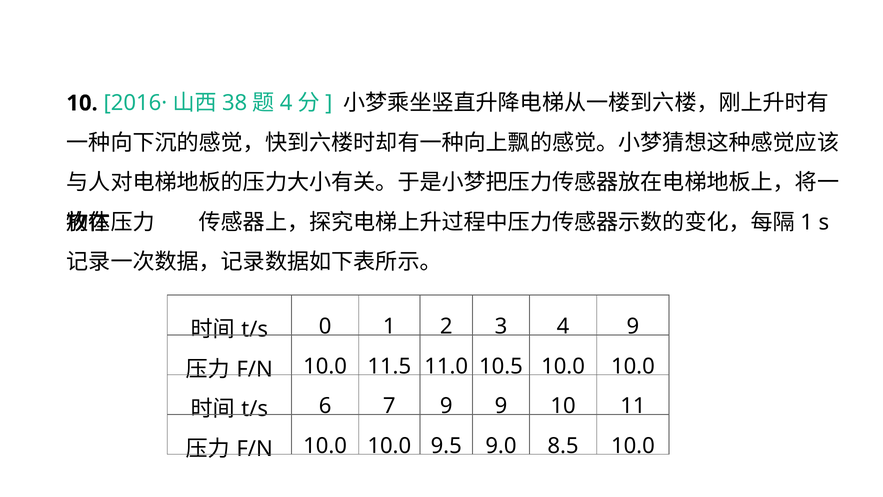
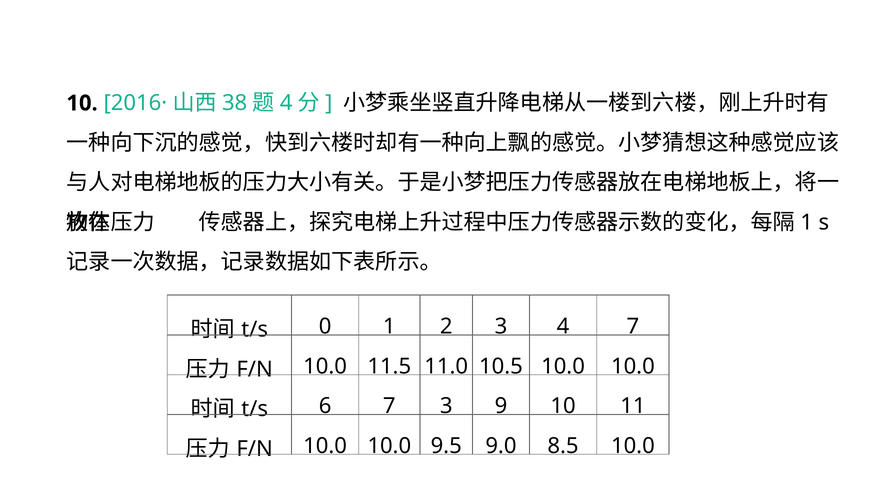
4 9: 9 -> 7
7 9: 9 -> 3
